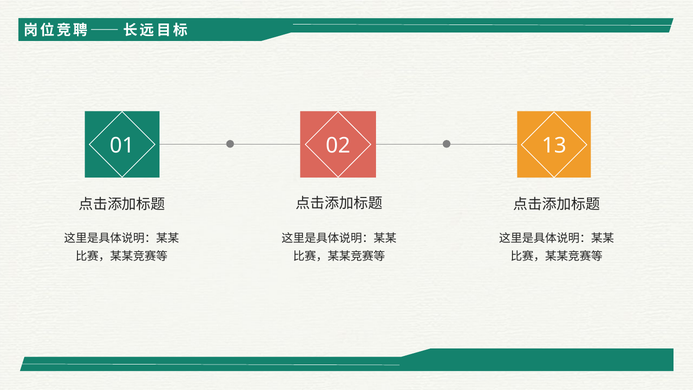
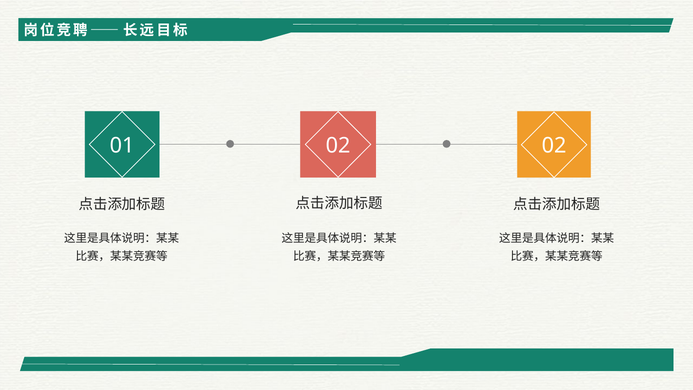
01 13: 13 -> 02
